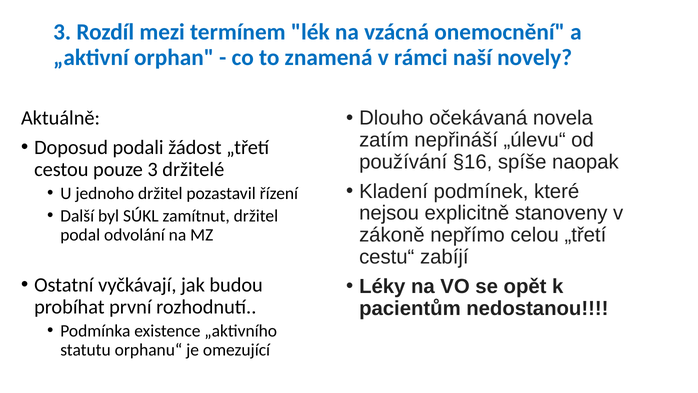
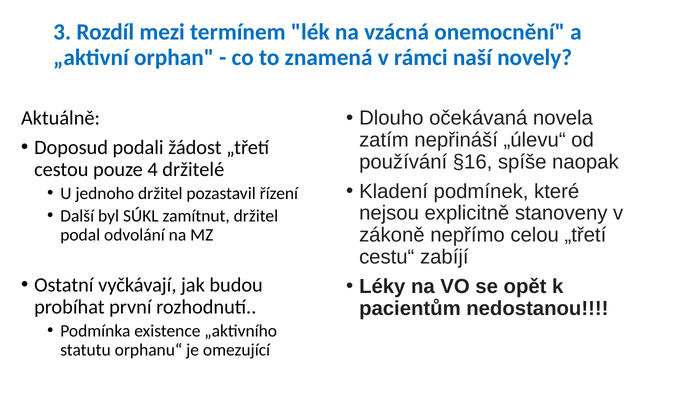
pouze 3: 3 -> 4
